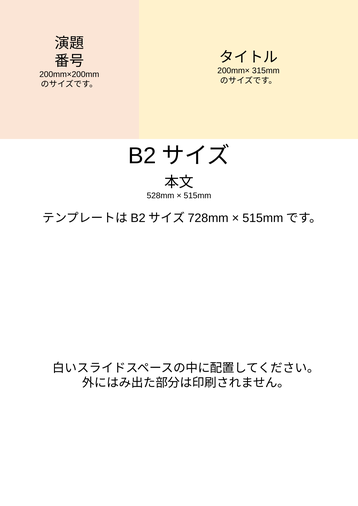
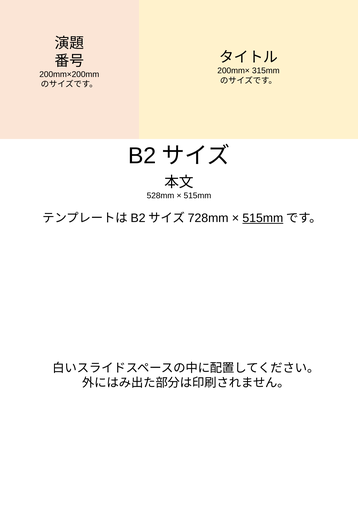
515mm at (263, 218) underline: none -> present
